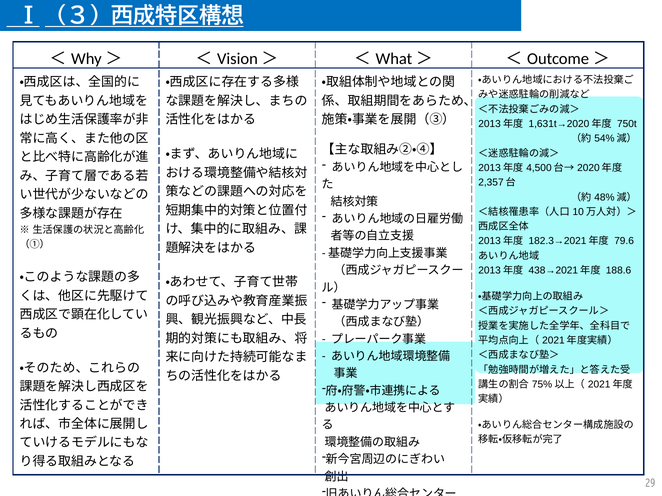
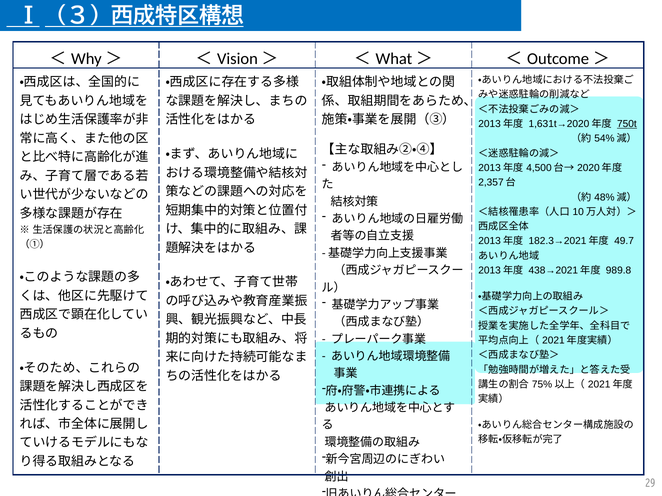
750t underline: none -> present
79.6: 79.6 -> 49.7
188.6: 188.6 -> 989.8
